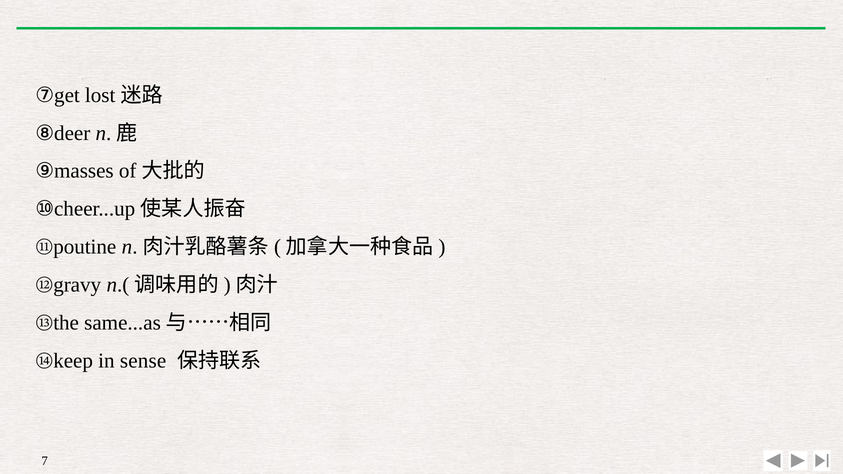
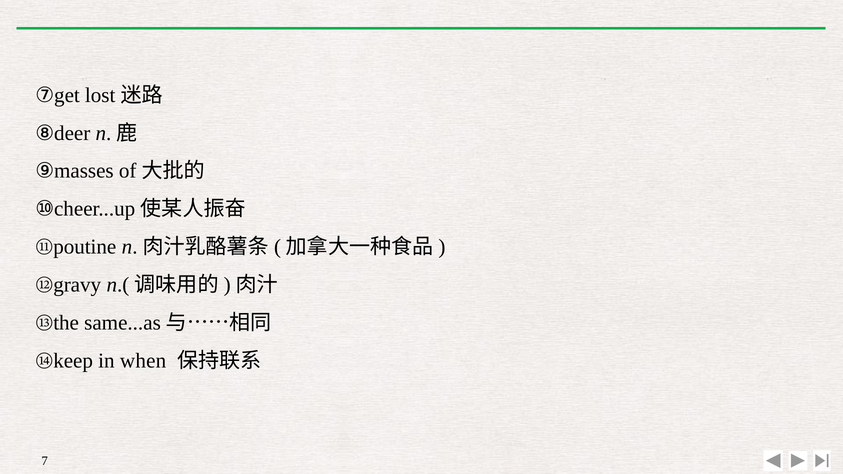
sense: sense -> when
